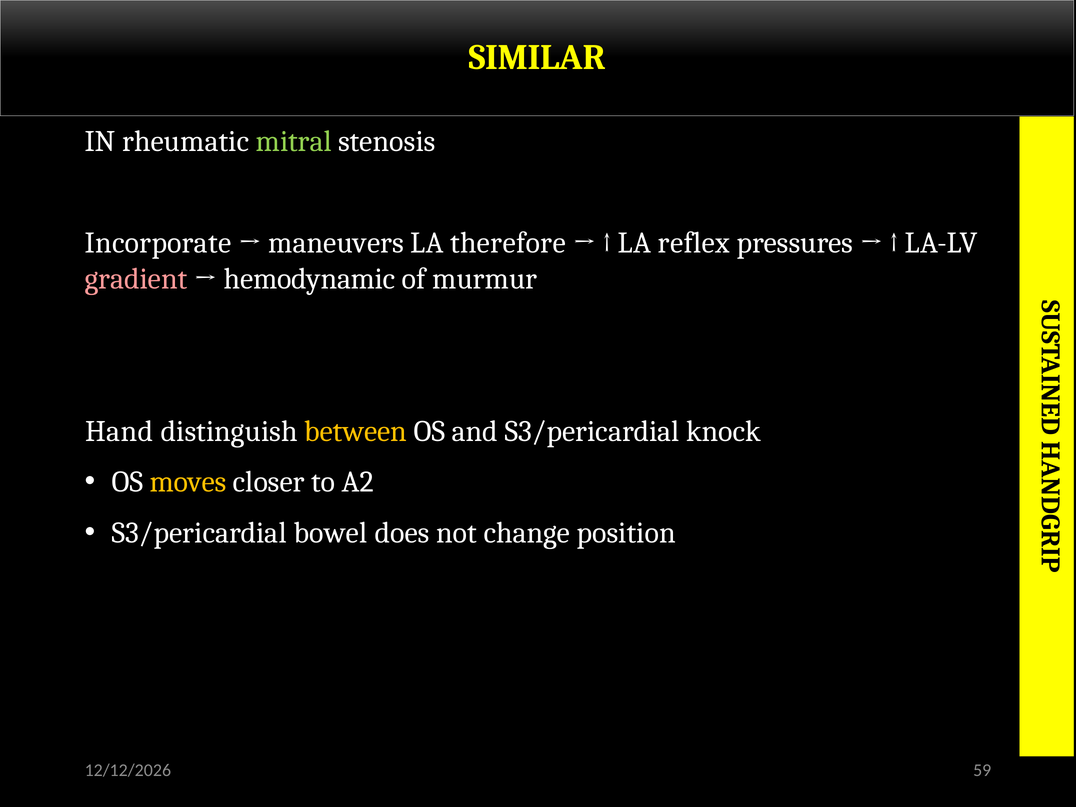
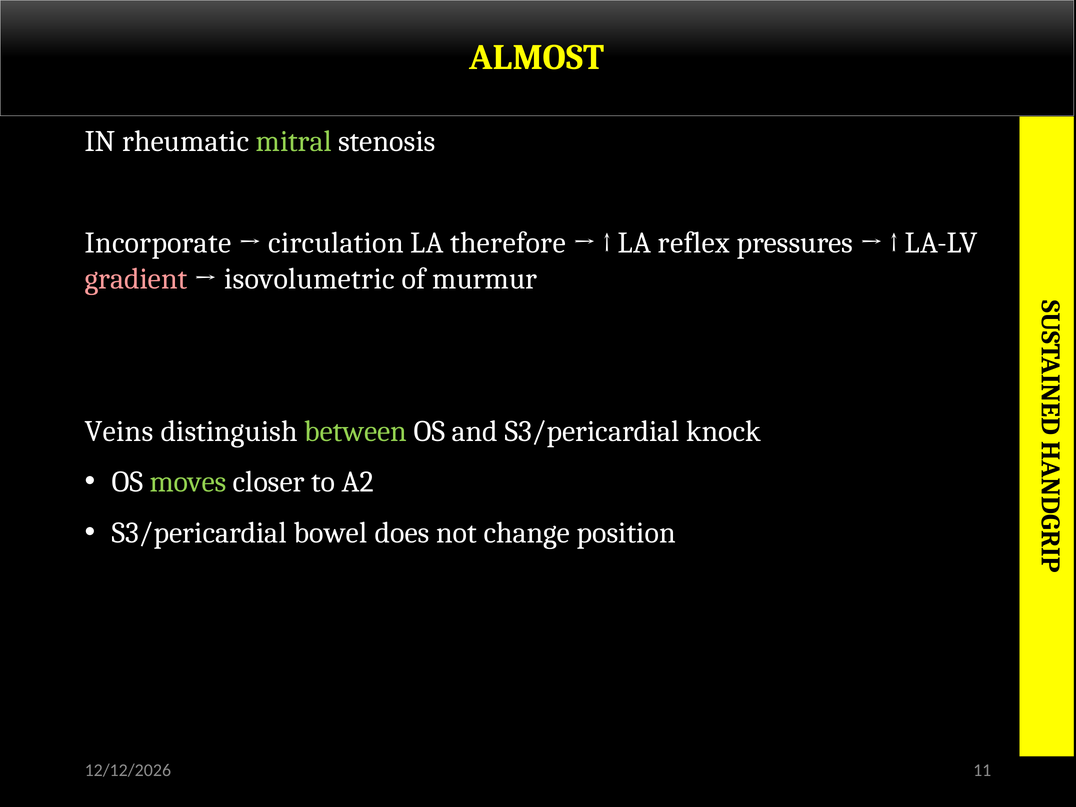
SIMILAR: SIMILAR -> ALMOST
maneuvers: maneuvers -> circulation
hemodynamic: hemodynamic -> isovolumetric
Hand: Hand -> Veins
between colour: yellow -> light green
moves colour: yellow -> light green
59: 59 -> 11
